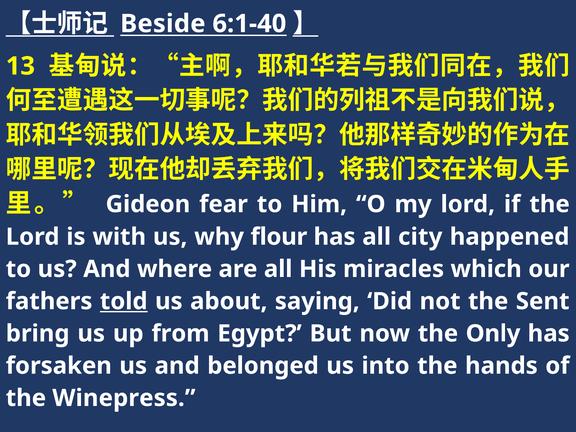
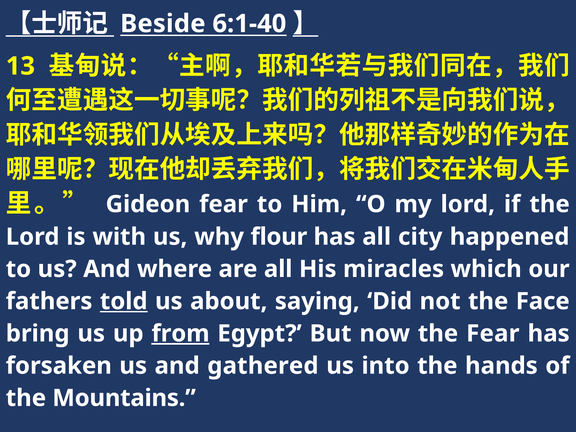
Sent: Sent -> Face
from underline: none -> present
the Only: Only -> Fear
belonged: belonged -> gathered
Winepress: Winepress -> Mountains
